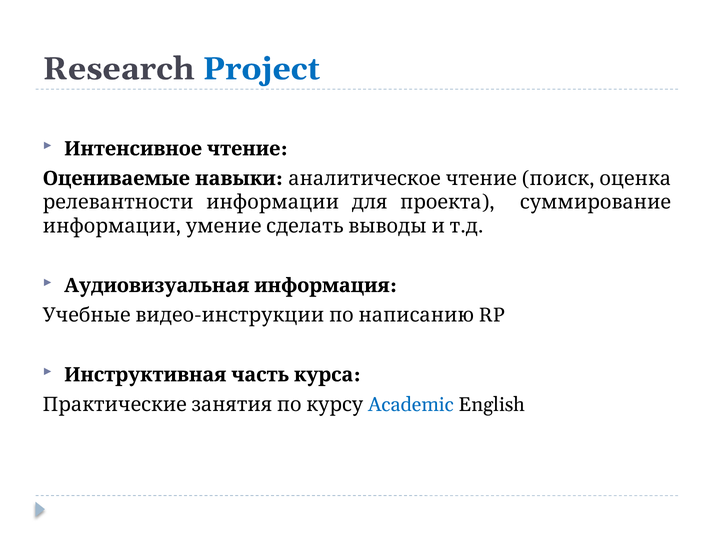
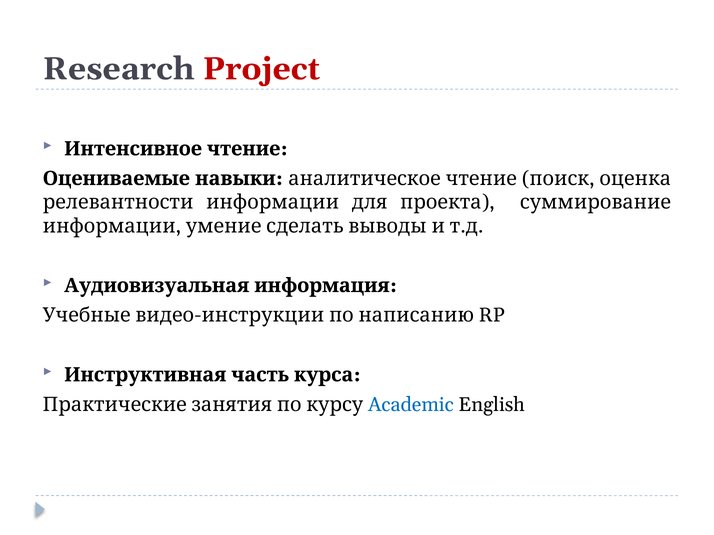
Project colour: blue -> red
